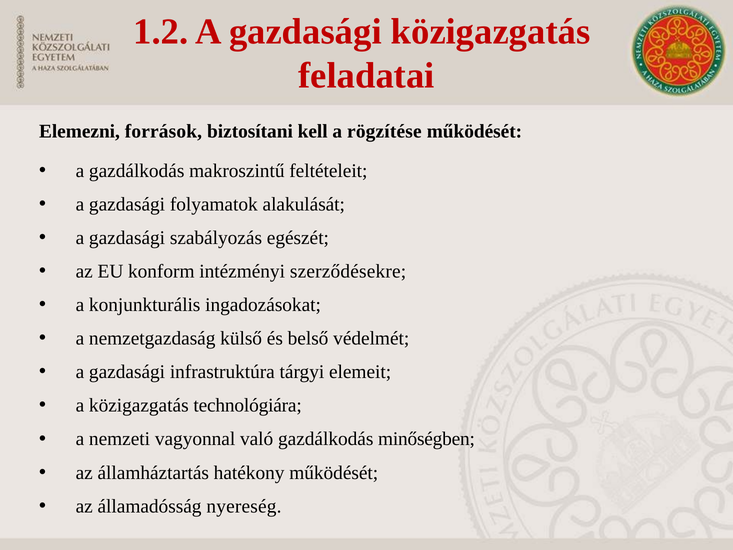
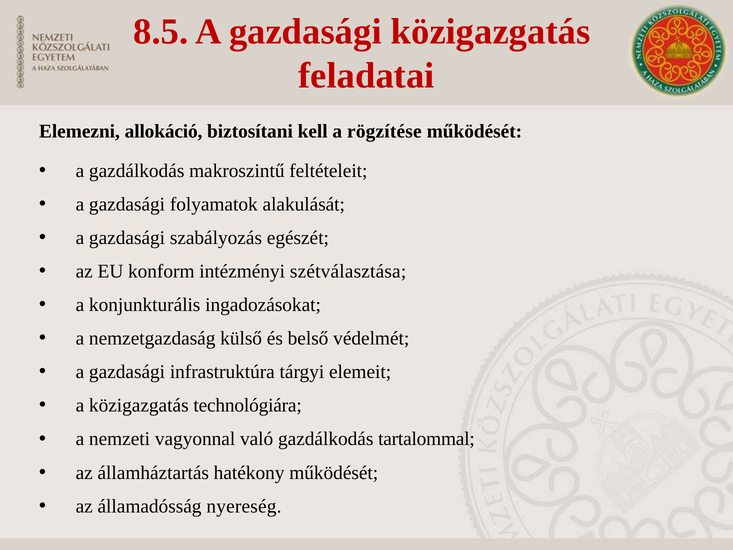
1.2: 1.2 -> 8.5
források: források -> allokáció
szerződésekre: szerződésekre -> szétválasztása
minőségben: minőségben -> tartalommal
